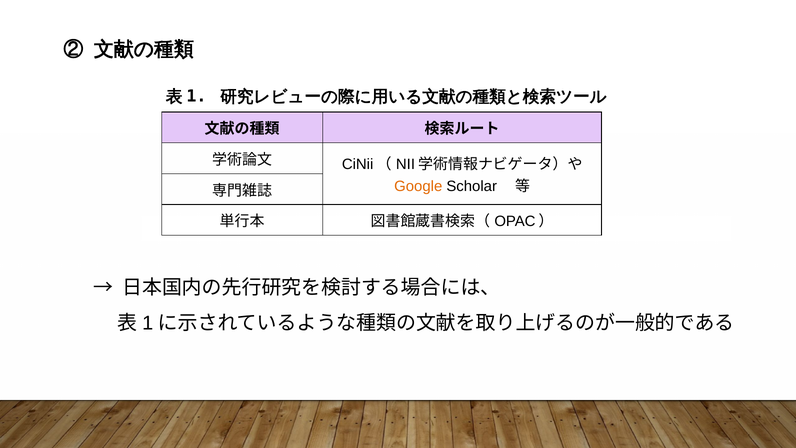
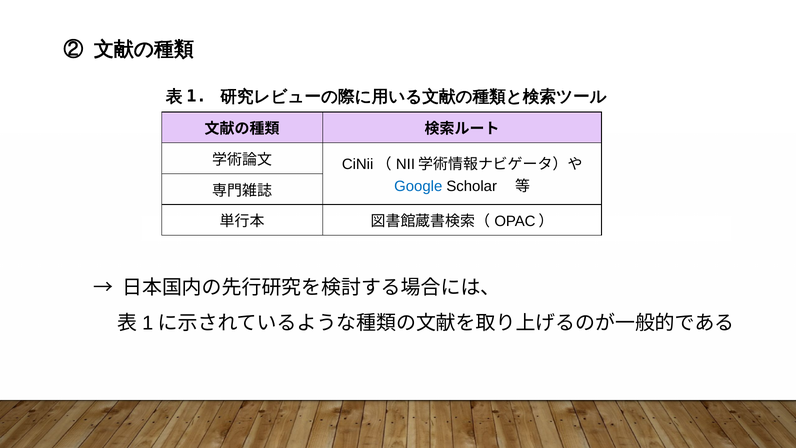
Google colour: orange -> blue
